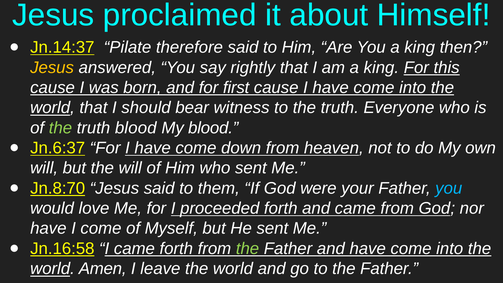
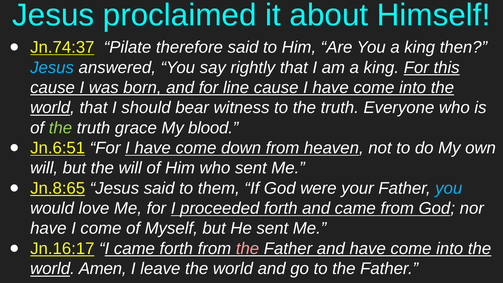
Jn.14:37: Jn.14:37 -> Jn.74:37
Jesus at (52, 67) colour: yellow -> light blue
first: first -> line
truth blood: blood -> grace
Jn.6:37: Jn.6:37 -> Jn.6:51
Jn.8:70: Jn.8:70 -> Jn.8:65
Jn.16:58: Jn.16:58 -> Jn.16:17
the at (248, 249) colour: light green -> pink
